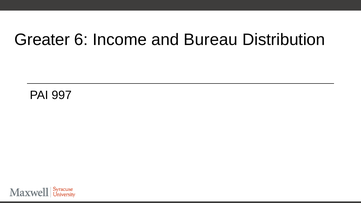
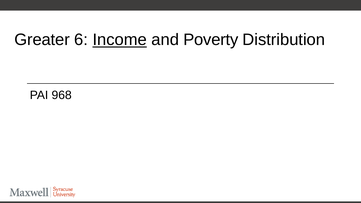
Income underline: none -> present
Bureau: Bureau -> Poverty
997: 997 -> 968
